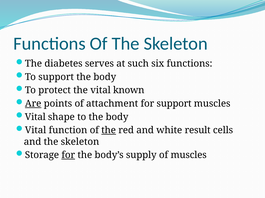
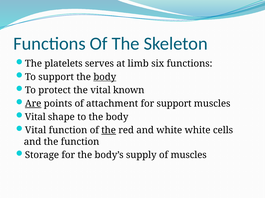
diabetes: diabetes -> platelets
such: such -> limb
body at (105, 77) underline: none -> present
white result: result -> white
and the skeleton: skeleton -> function
for at (68, 156) underline: present -> none
